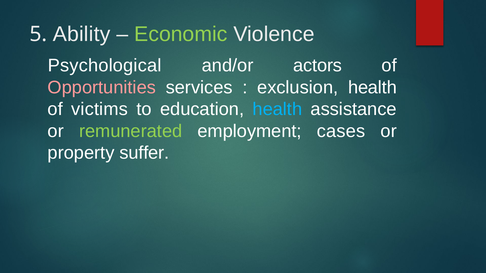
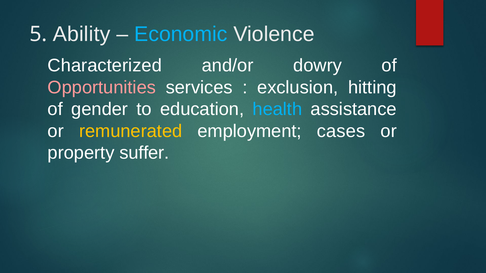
Economic colour: light green -> light blue
Psychological: Psychological -> Characterized
actors: actors -> dowry
exclusion health: health -> hitting
victims: victims -> gender
remunerated colour: light green -> yellow
